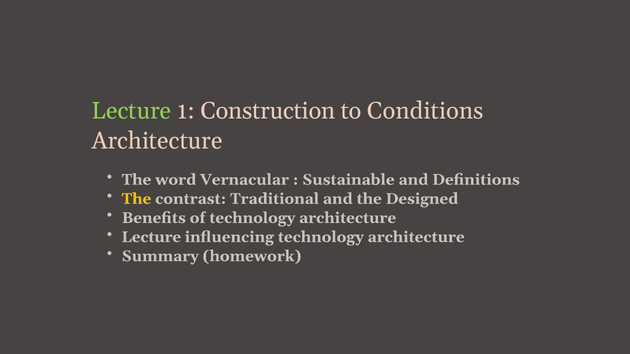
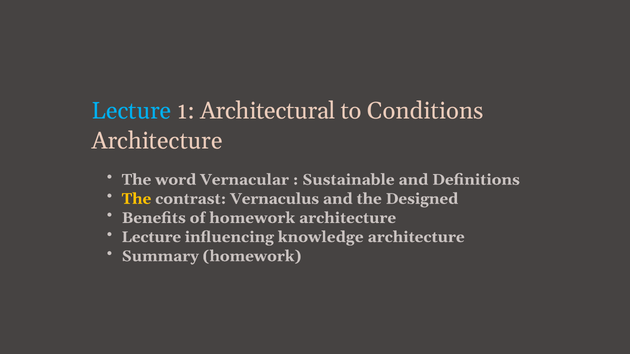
Lecture at (132, 111) colour: light green -> light blue
Construction: Construction -> Architectural
Traditional: Traditional -> Vernaculus
of technology: technology -> homework
influencing technology: technology -> knowledge
